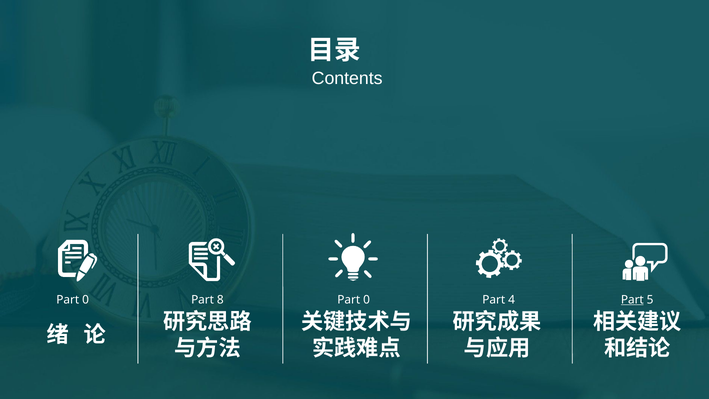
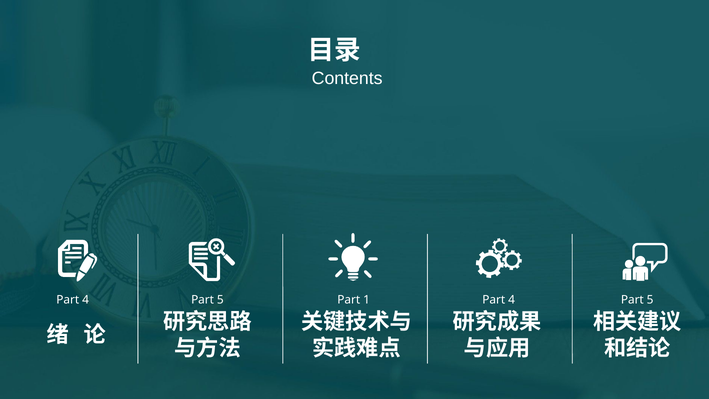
0 at (86, 299): 0 -> 4
8 at (220, 299): 8 -> 5
0 at (367, 299): 0 -> 1
Part at (632, 299) underline: present -> none
